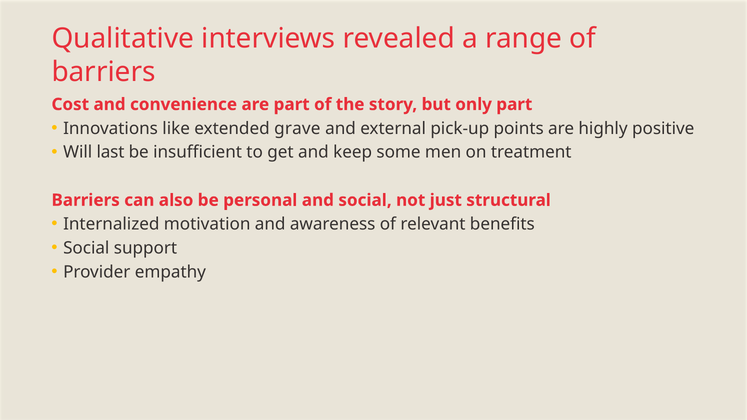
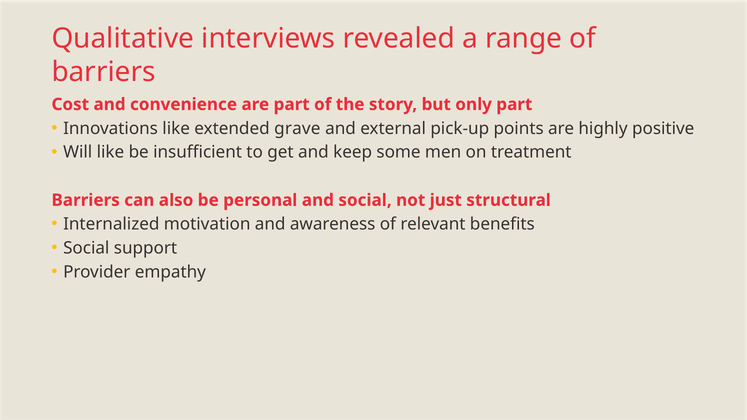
Will last: last -> like
